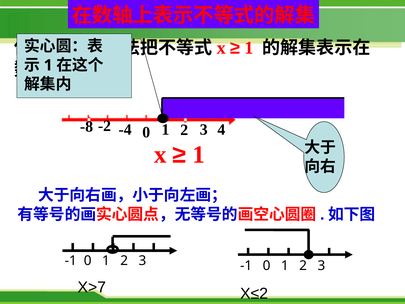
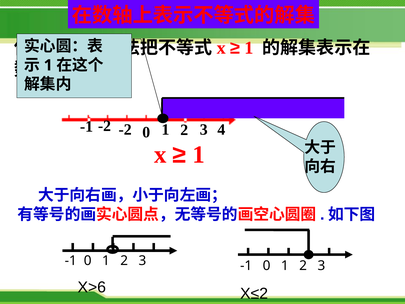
-8 at (87, 126): -8 -> -1
-2 -4: -4 -> -2
X>7: X>7 -> X>6
